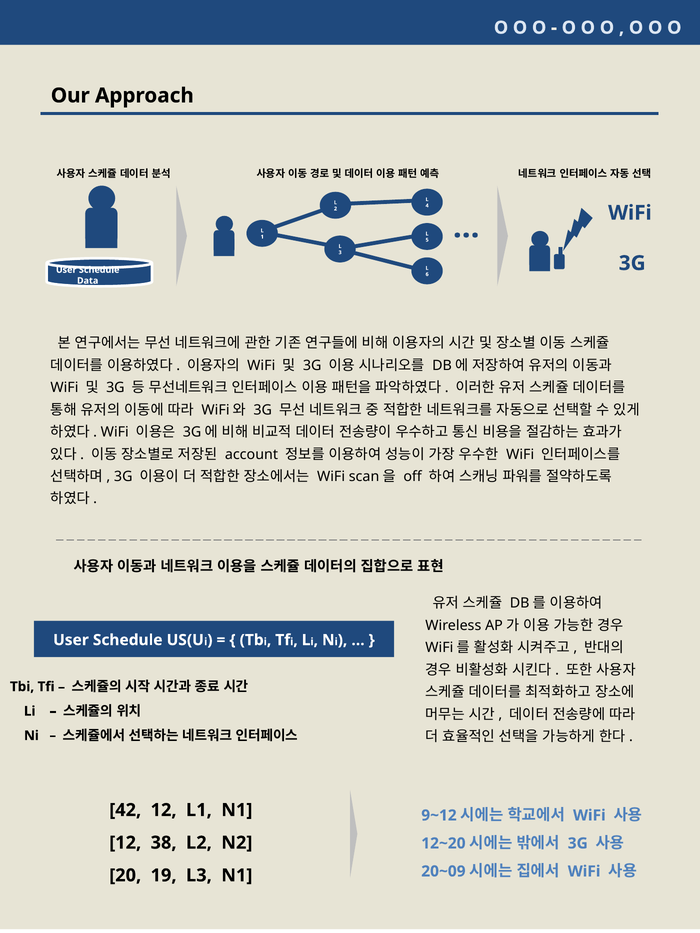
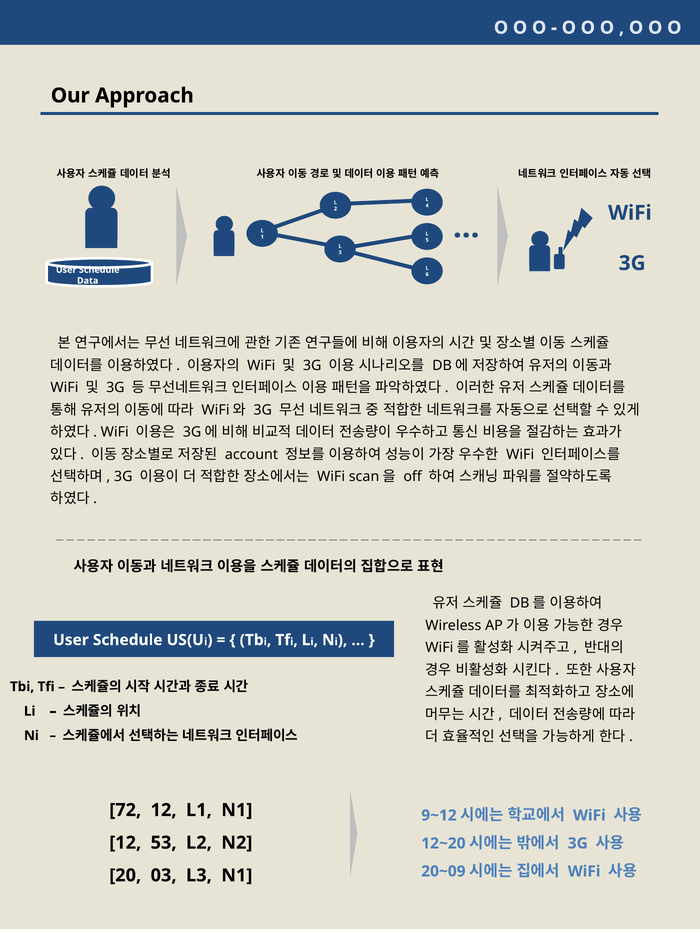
42: 42 -> 72
38: 38 -> 53
19: 19 -> 03
